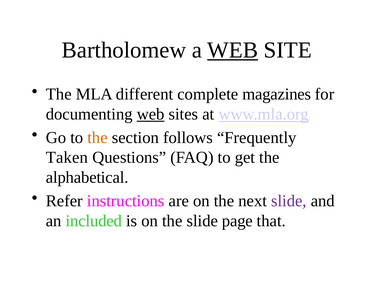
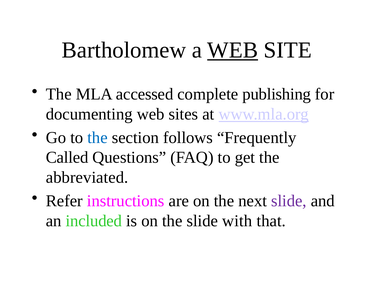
different: different -> accessed
magazines: magazines -> publishing
web at (151, 114) underline: present -> none
the at (98, 137) colour: orange -> blue
Taken: Taken -> Called
alphabetical: alphabetical -> abbreviated
page: page -> with
